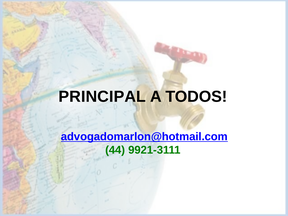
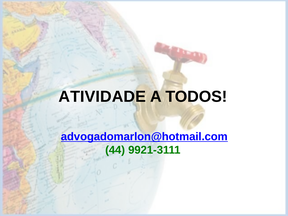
PRINCIPAL: PRINCIPAL -> ATIVIDADE
